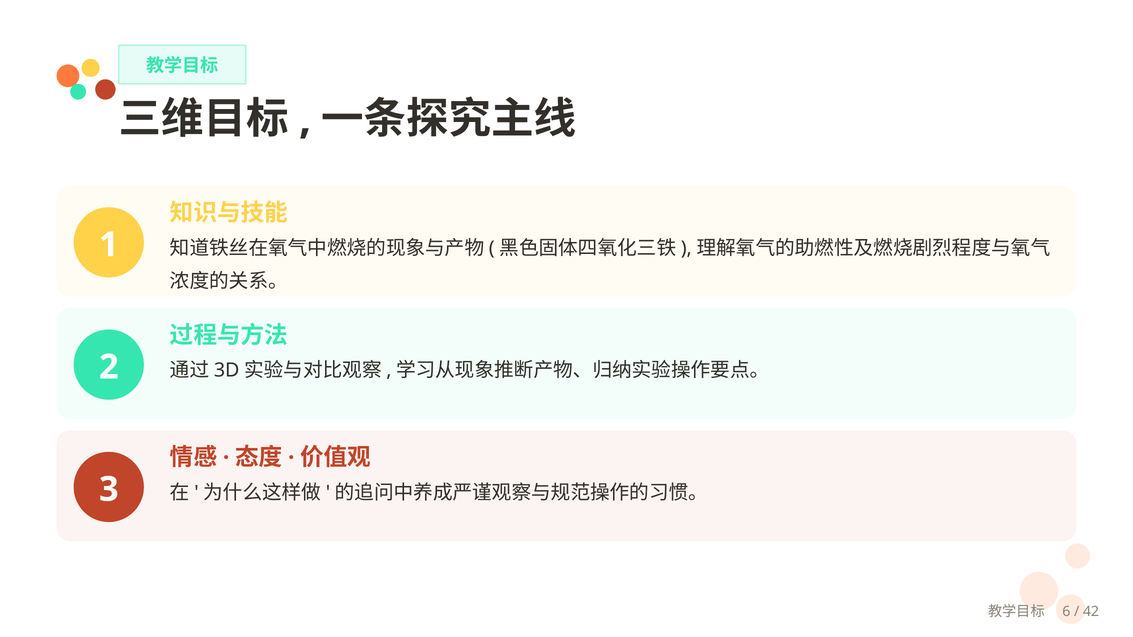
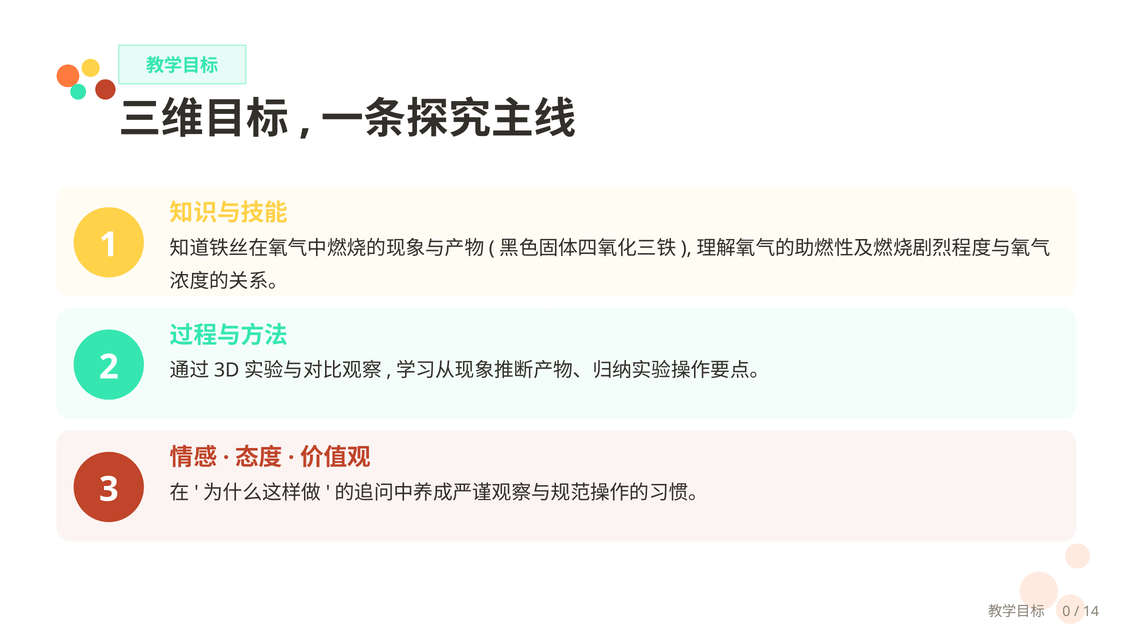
6: 6 -> 0
42: 42 -> 14
